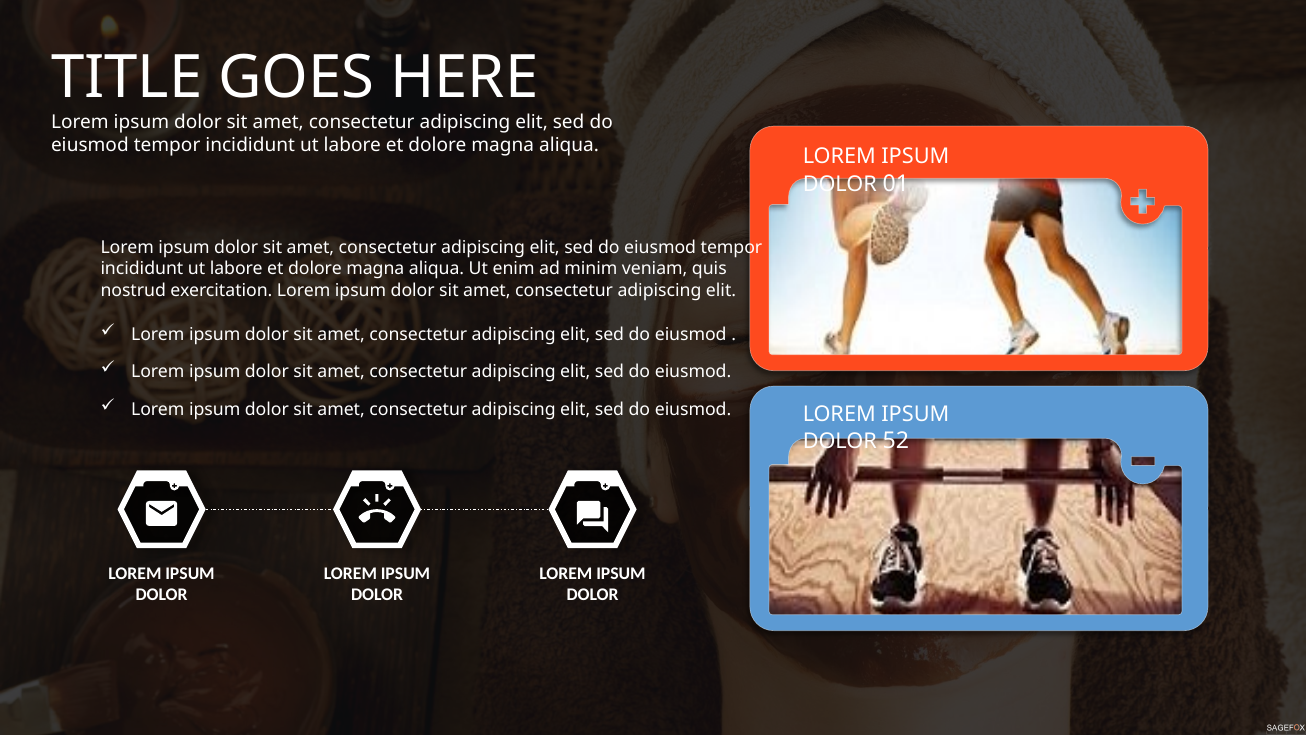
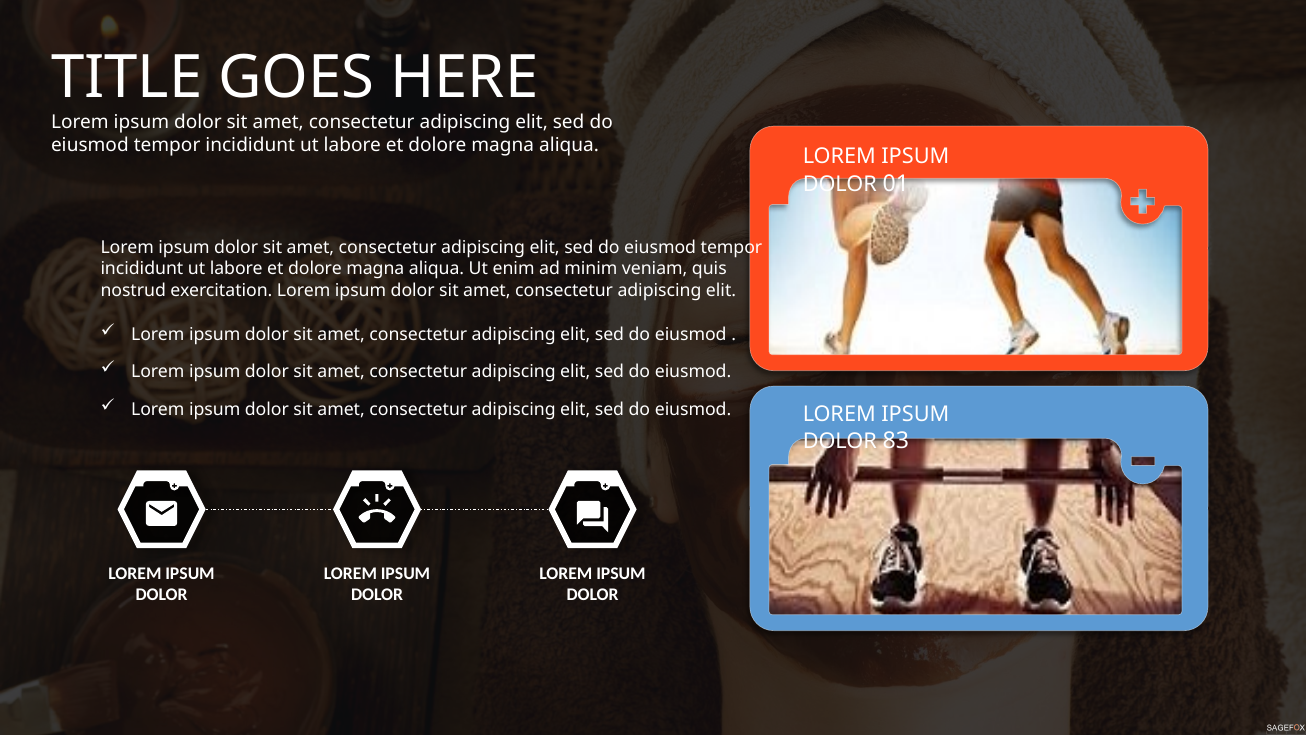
52: 52 -> 83
